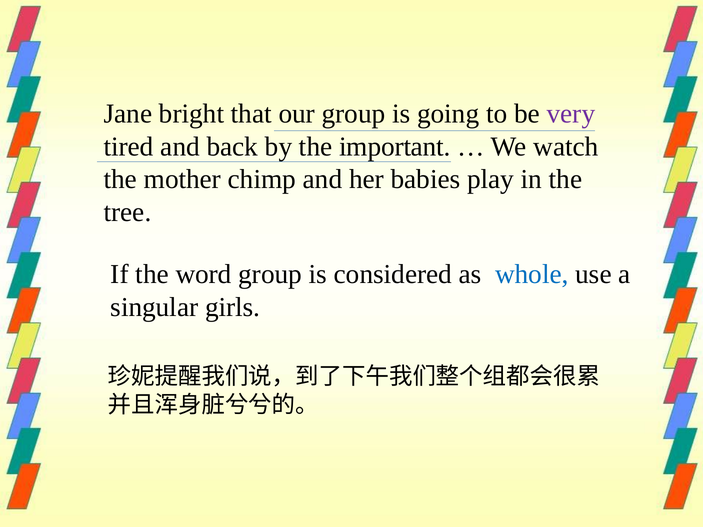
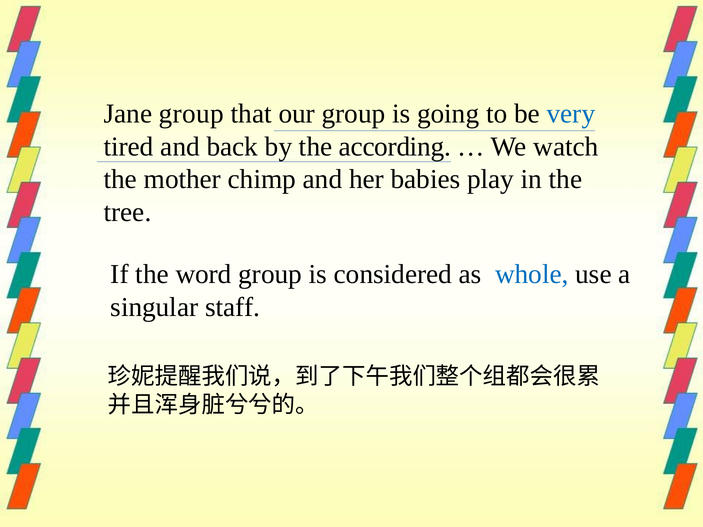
Jane bright: bright -> group
very colour: purple -> blue
important: important -> according
girls: girls -> staff
